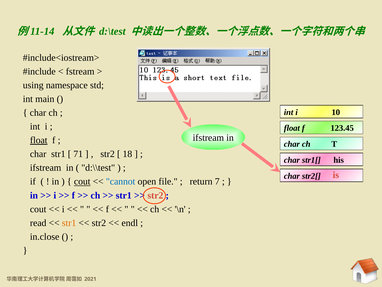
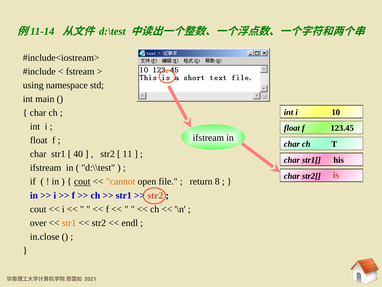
float at (39, 140) underline: present -> none
71: 71 -> 40
18: 18 -> 11
cannot colour: blue -> orange
7: 7 -> 8
read: read -> over
